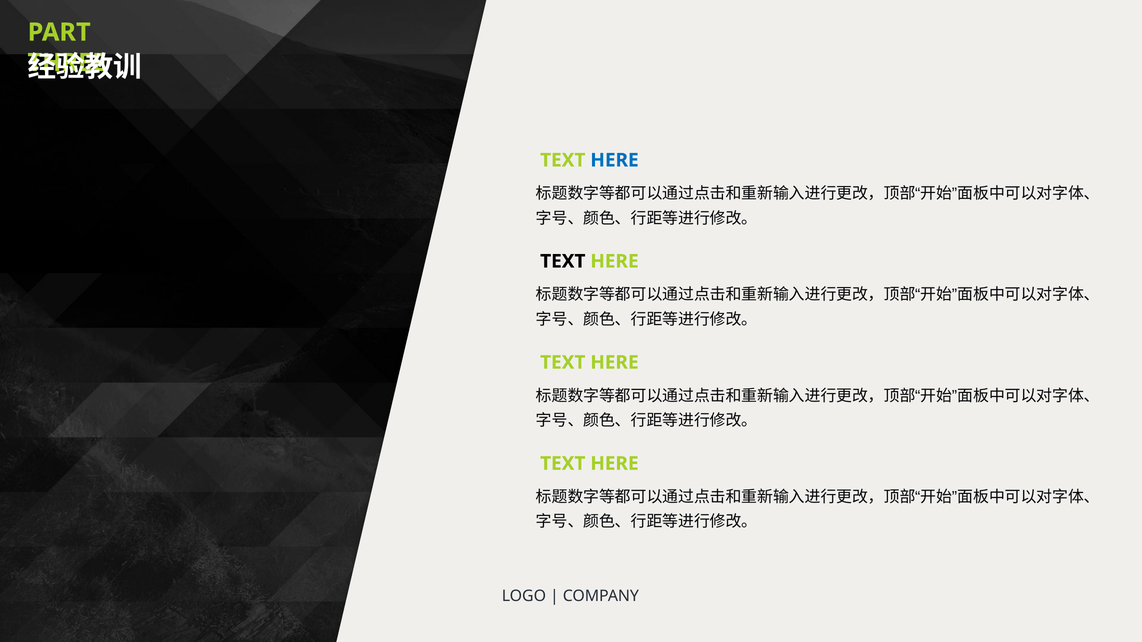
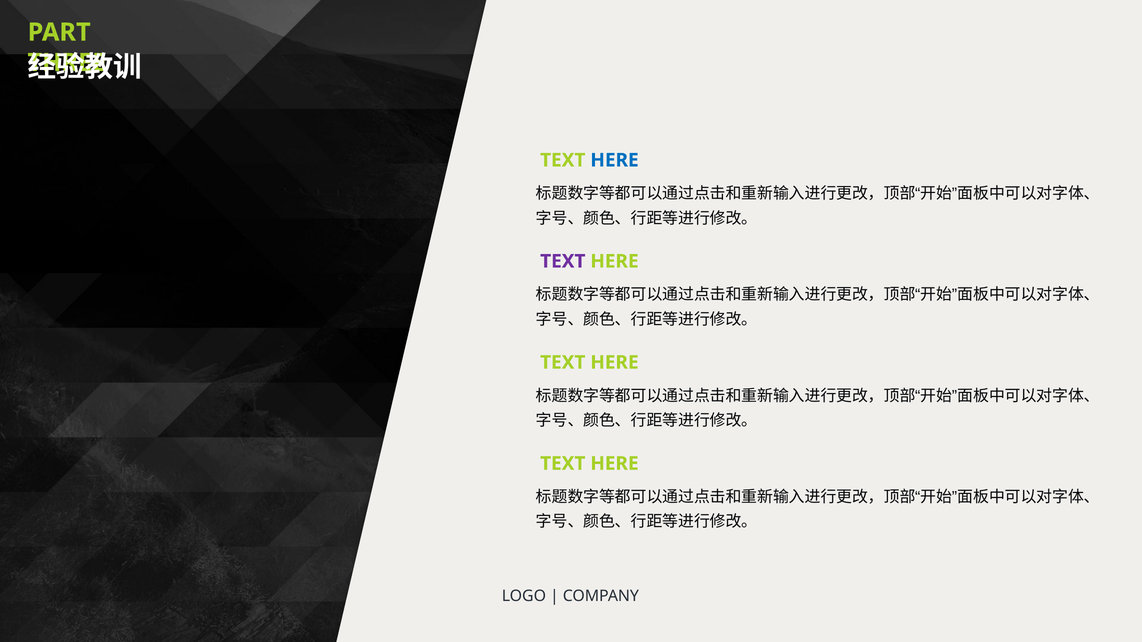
TEXT at (563, 262) colour: black -> purple
